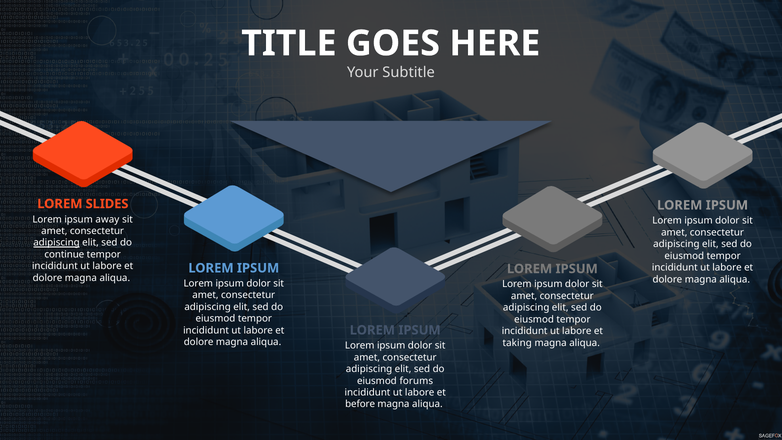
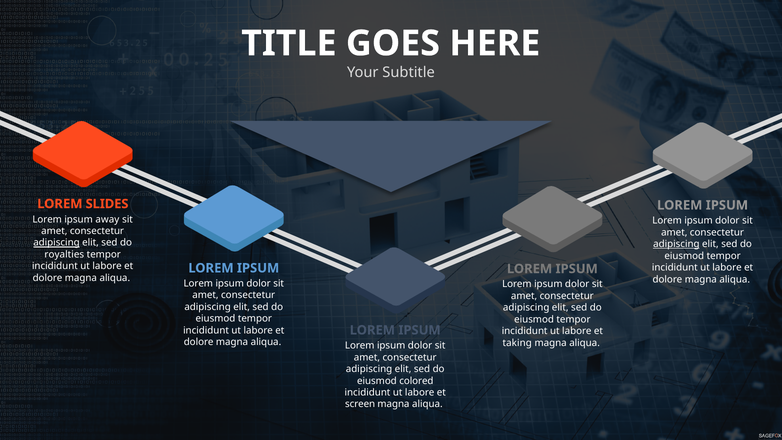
adipiscing at (676, 244) underline: none -> present
continue: continue -> royalties
forums: forums -> colored
before: before -> screen
